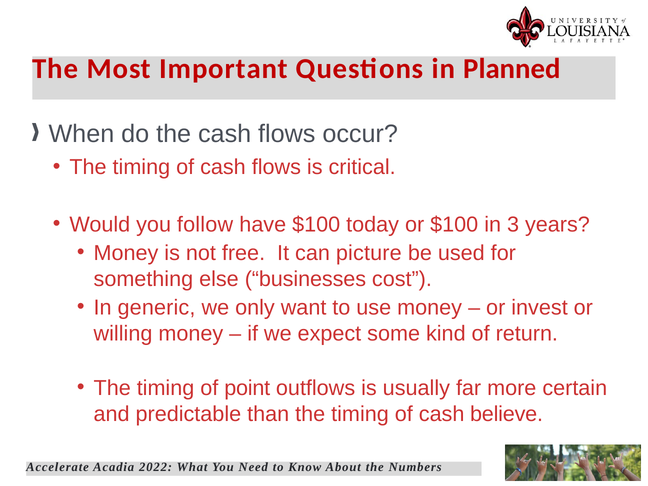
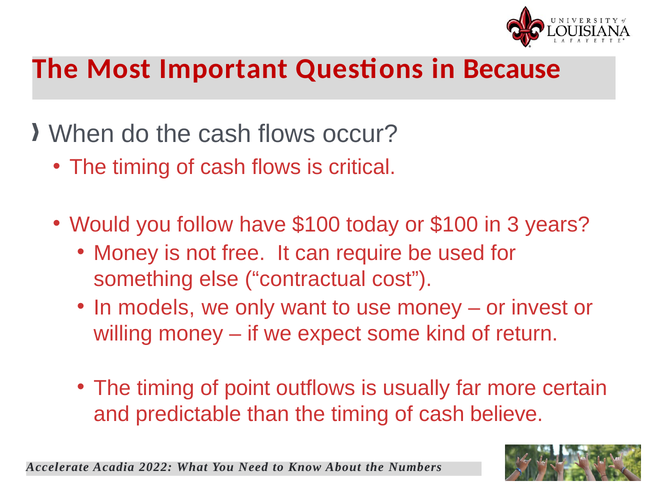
Planned: Planned -> Because
picture: picture -> require
businesses: businesses -> contractual
generic: generic -> models
